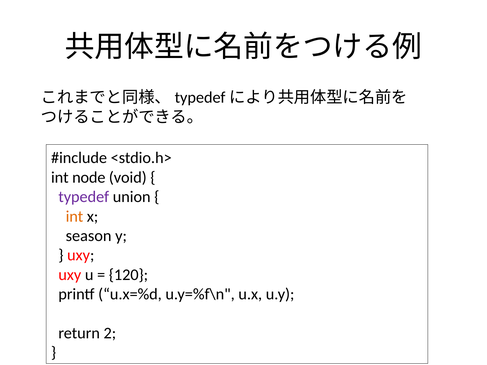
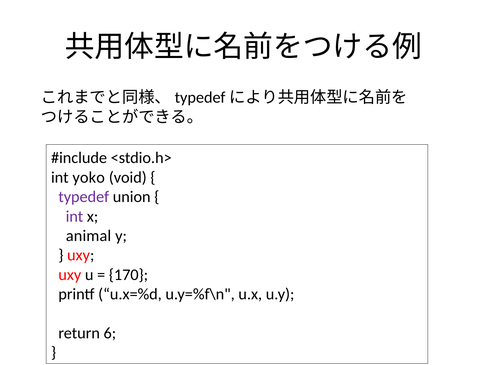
node: node -> yoko
int at (74, 216) colour: orange -> purple
season: season -> animal
120: 120 -> 170
2: 2 -> 6
